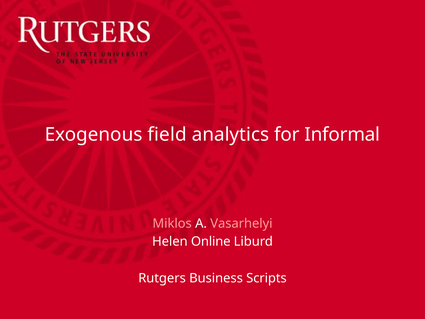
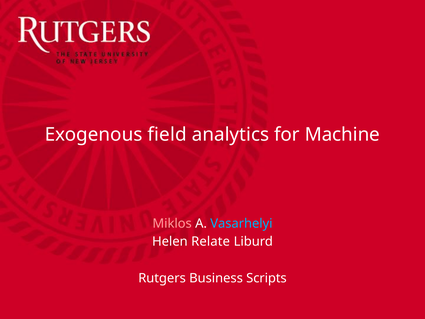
Informal: Informal -> Machine
Vasarhelyi colour: pink -> light blue
Online: Online -> Relate
